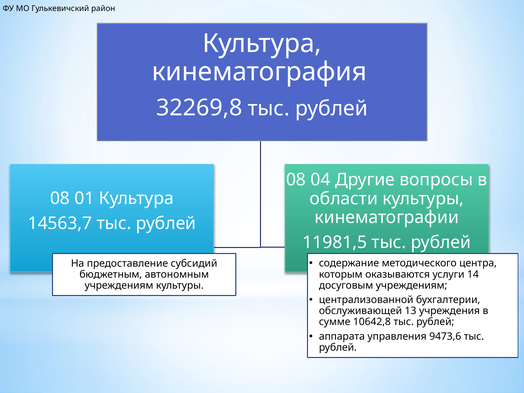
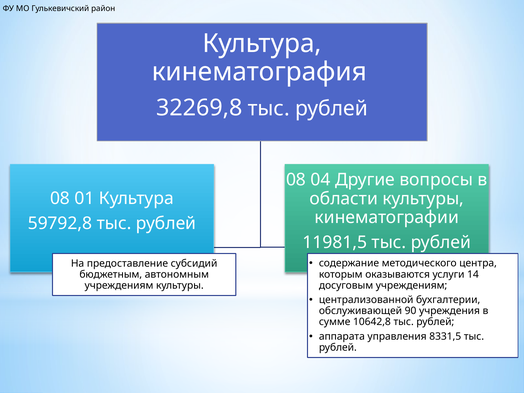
14563,7: 14563,7 -> 59792,8
13: 13 -> 90
9473,6: 9473,6 -> 8331,5
